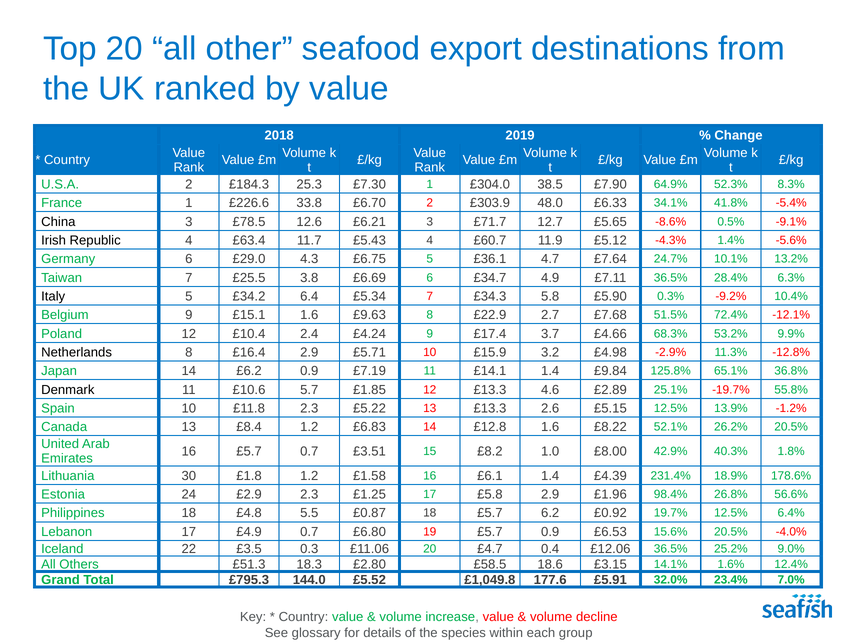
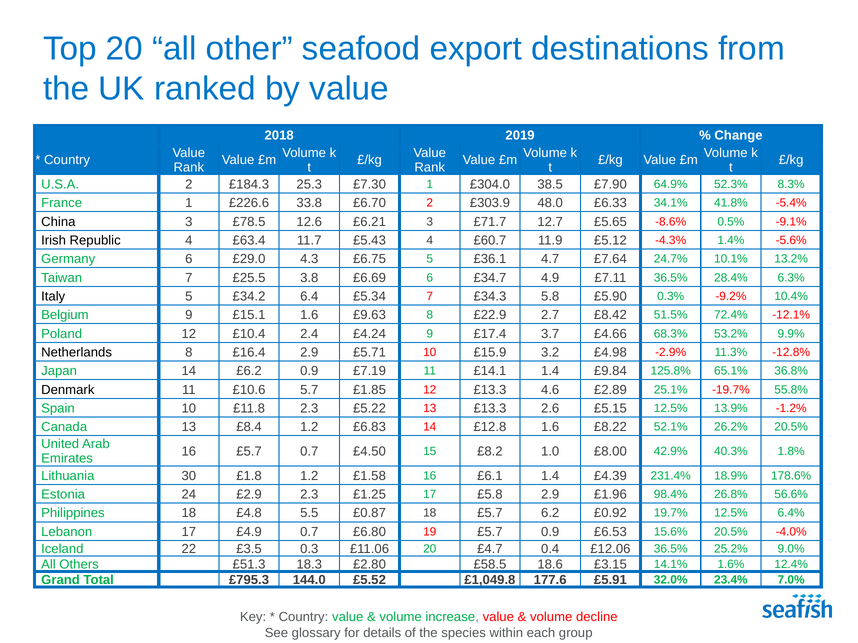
£7.68: £7.68 -> £8.42
£3.51: £3.51 -> £4.50
